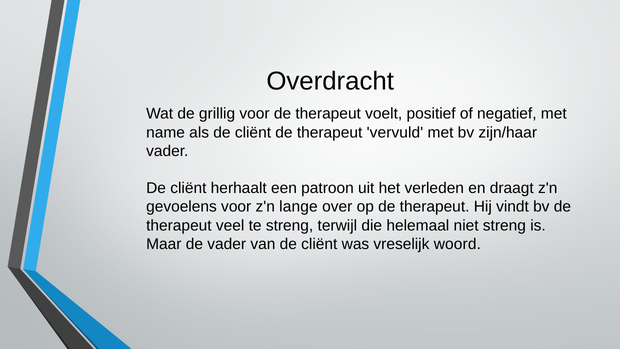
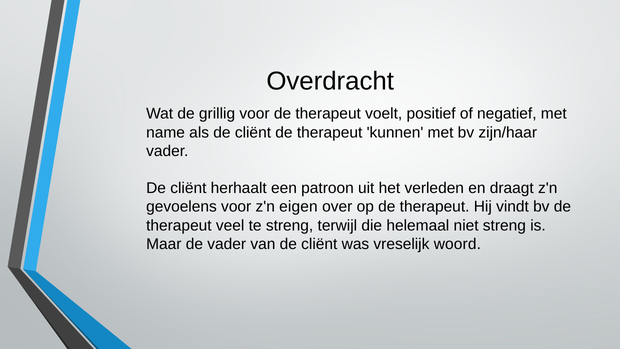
vervuld: vervuld -> kunnen
lange: lange -> eigen
